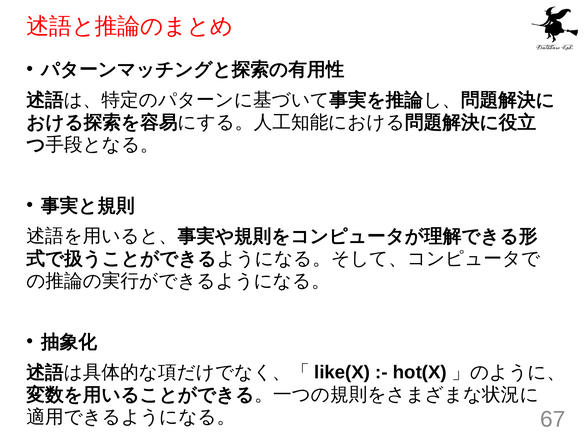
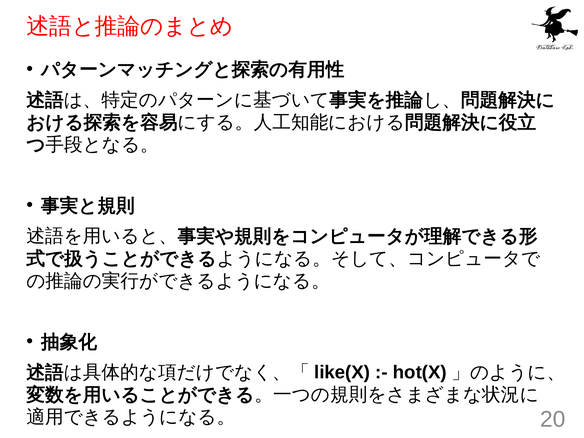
67: 67 -> 20
